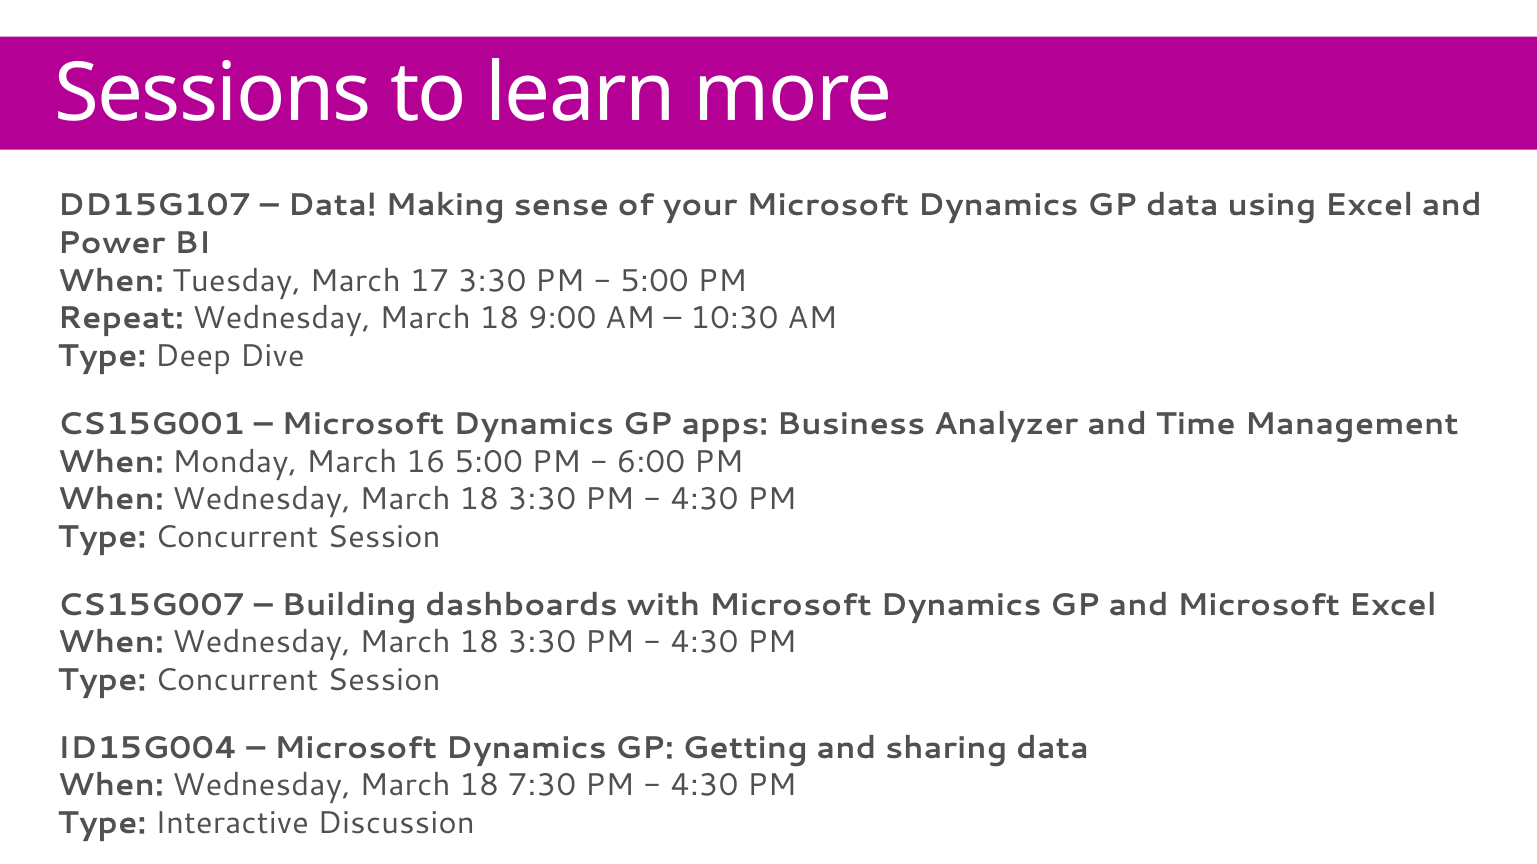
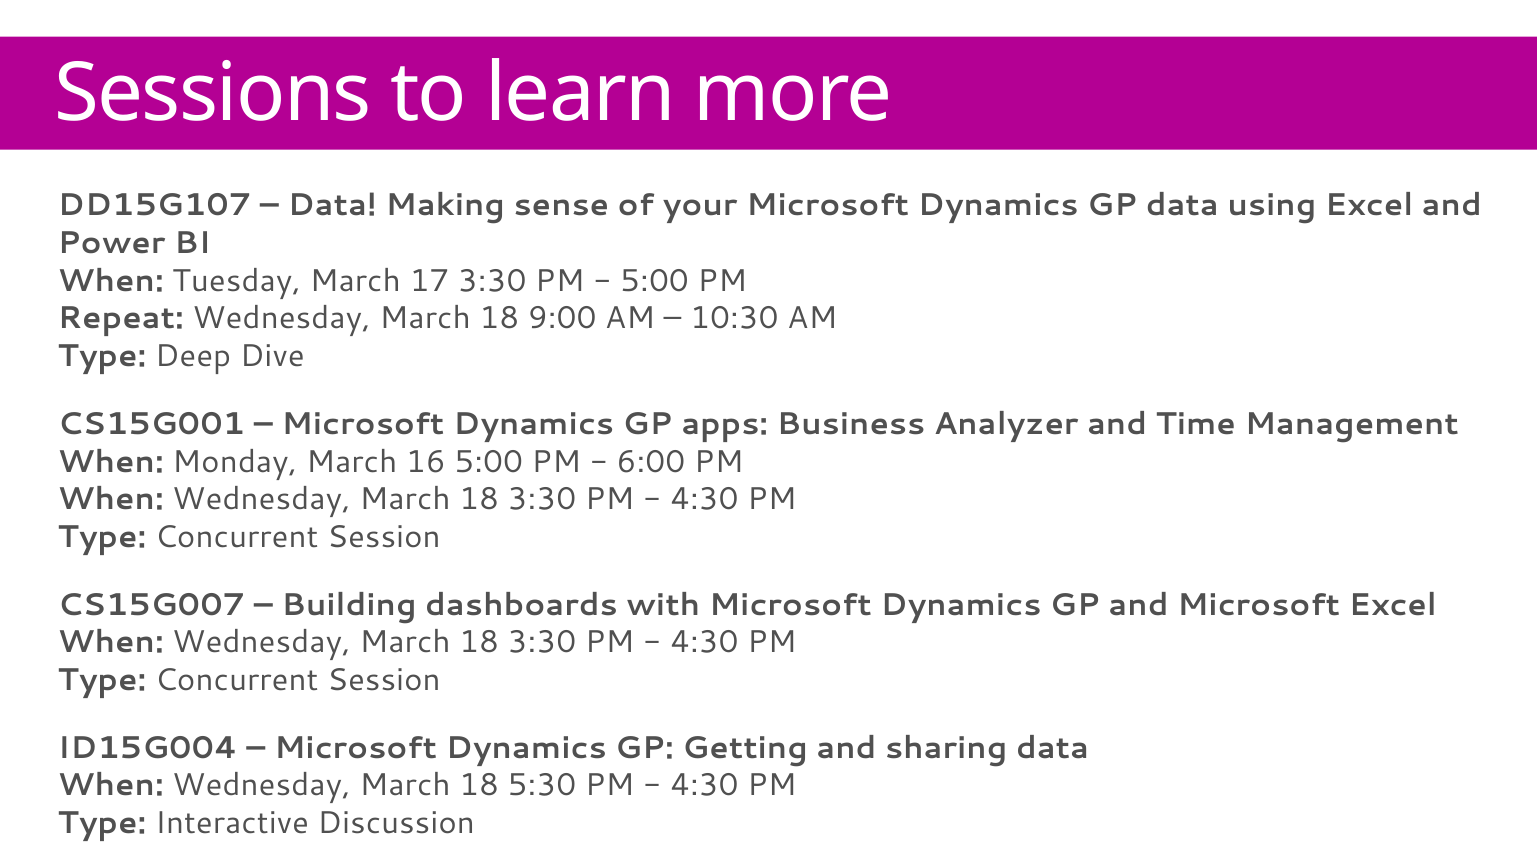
7:30: 7:30 -> 5:30
